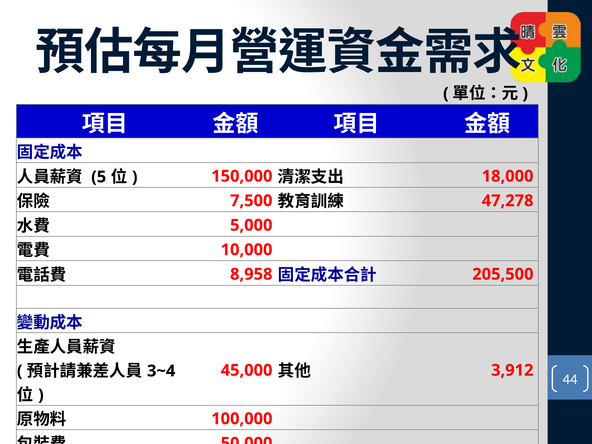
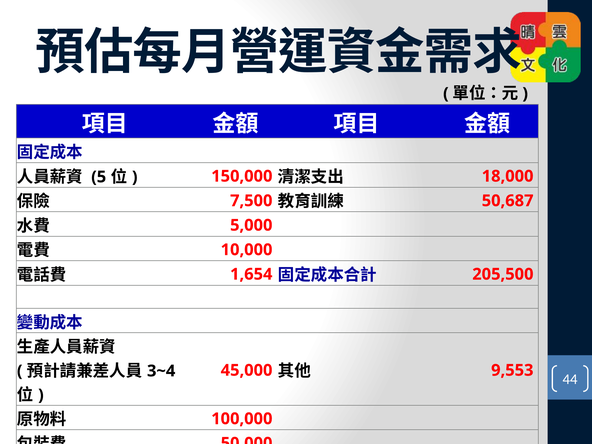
47,278: 47,278 -> 50,687
8,958: 8,958 -> 1,654
3,912: 3,912 -> 9,553
